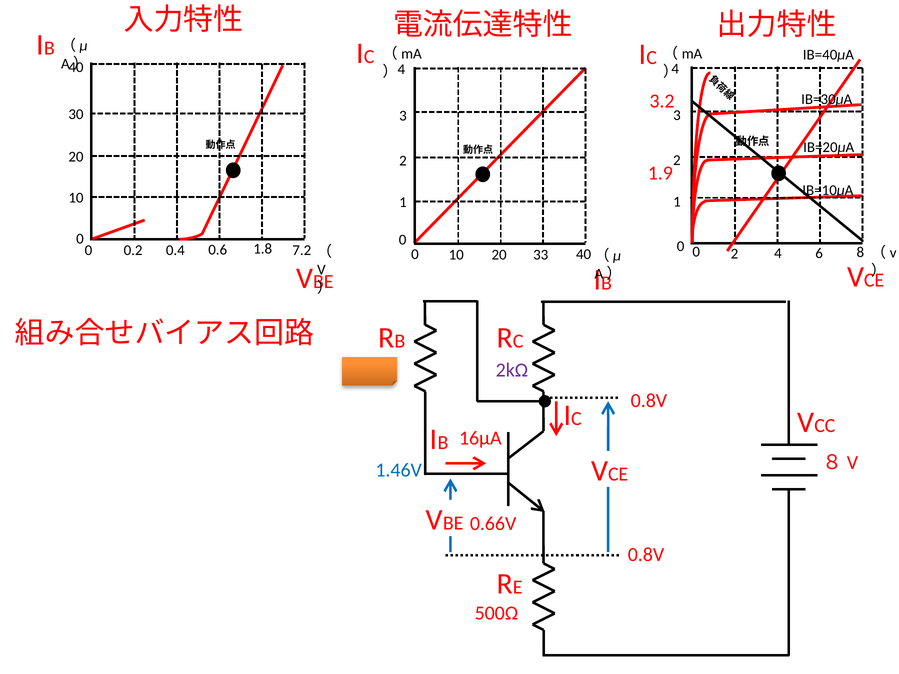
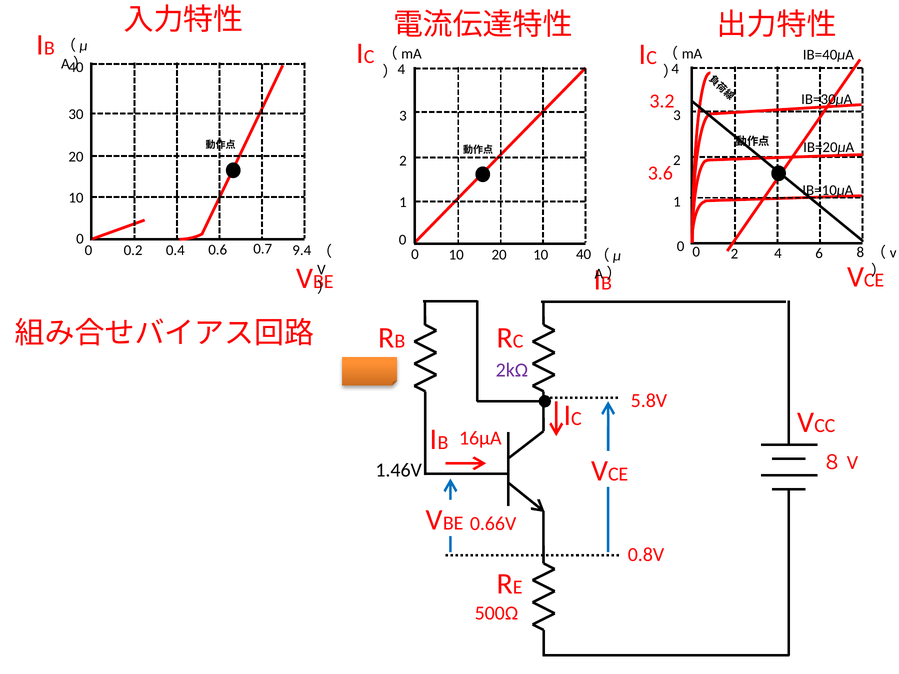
1.9: 1.9 -> 3.6
1.8: 1.8 -> 0.7
7.2: 7.2 -> 9.4
20 33: 33 -> 10
0.8V at (649, 401): 0.8V -> 5.8V
1.46V colour: blue -> black
